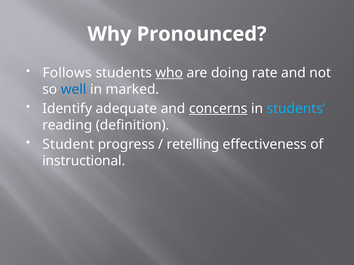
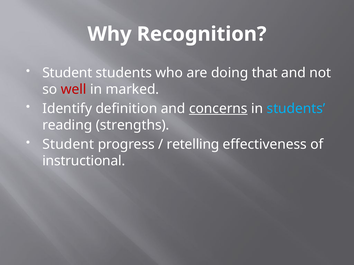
Pronounced: Pronounced -> Recognition
Follows at (67, 73): Follows -> Student
who underline: present -> none
rate: rate -> that
well colour: blue -> red
adequate: adequate -> definition
definition: definition -> strengths
